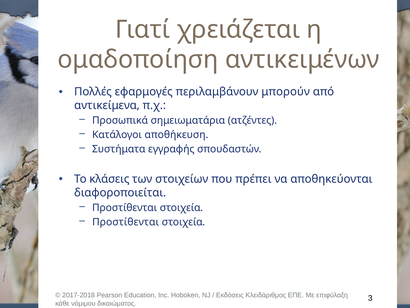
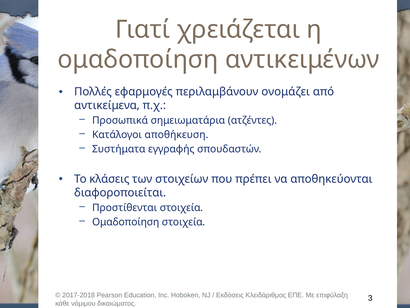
μπορούν: μπορούν -> ονομάζει
Προστίθενται at (126, 222): Προστίθενται -> Ομαδοποίηση
